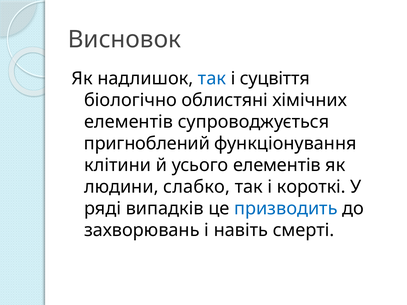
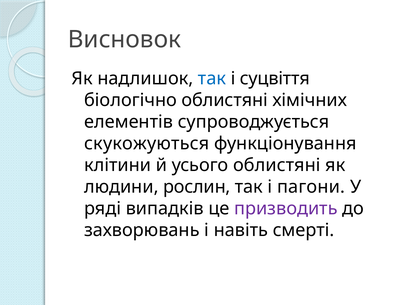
пригноблений: пригноблений -> скукожуються
усього елементів: елементів -> облистяні
слабко: слабко -> рослин
короткі: короткі -> пагони
призводить colour: blue -> purple
